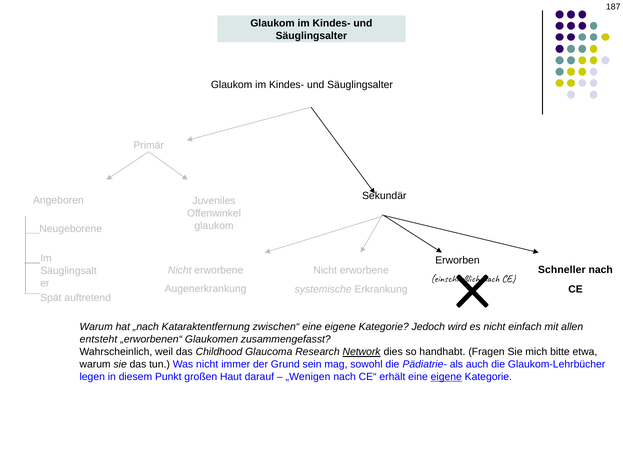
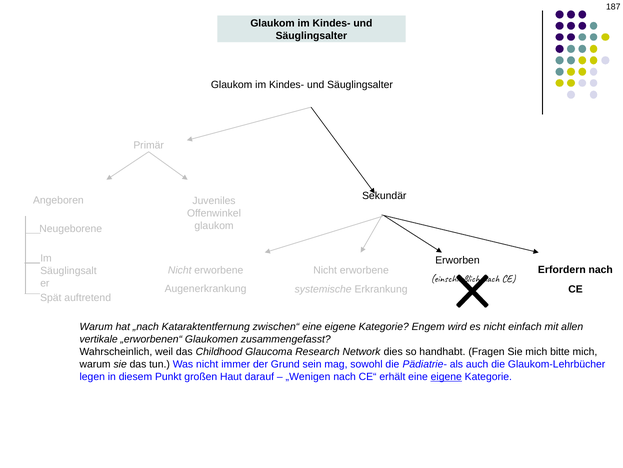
Schneller: Schneller -> Erfordern
Jedoch: Jedoch -> Engem
entsteht: entsteht -> vertikale
Network underline: present -> none
bitte etwa: etwa -> mich
